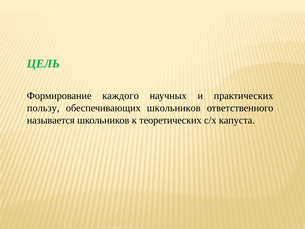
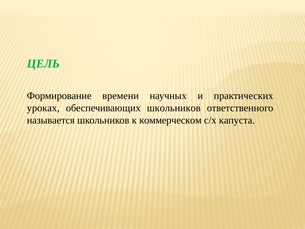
каждого: каждого -> времени
пользу: пользу -> уроках
теоретических: теоретических -> коммерческом
